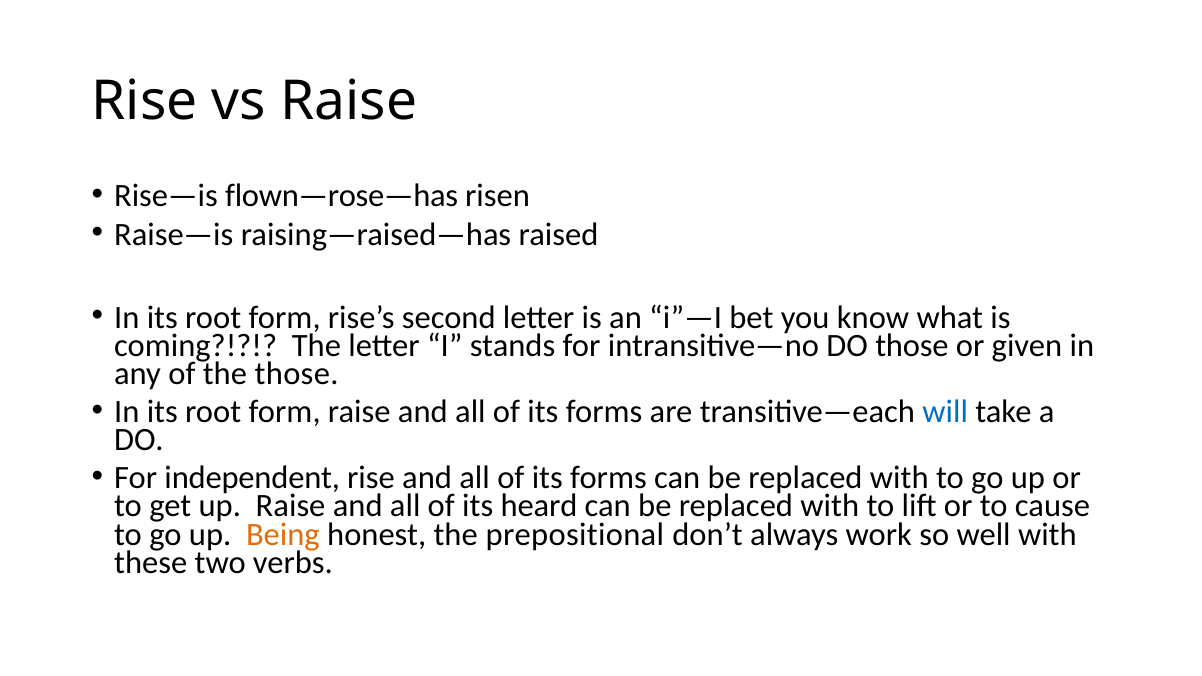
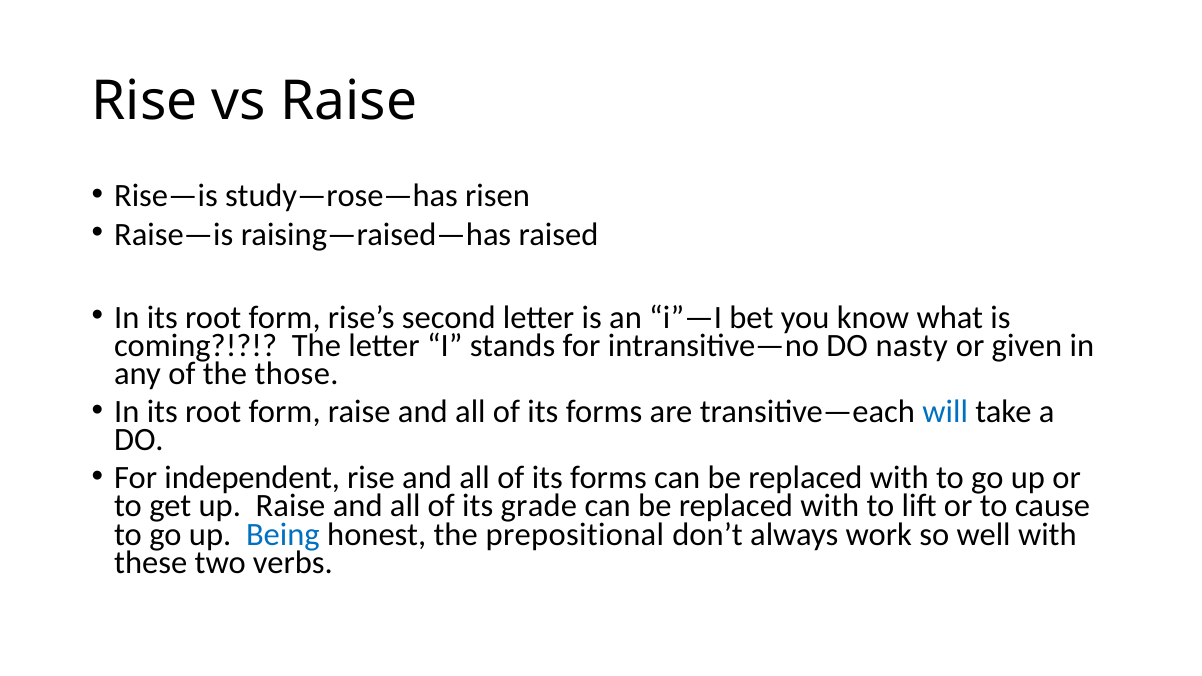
flown—rose—has: flown—rose—has -> study—rose—has
DO those: those -> nasty
heard: heard -> grade
Being colour: orange -> blue
